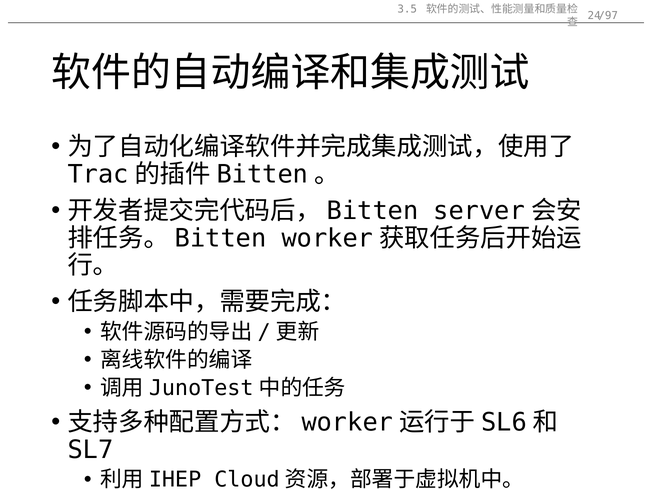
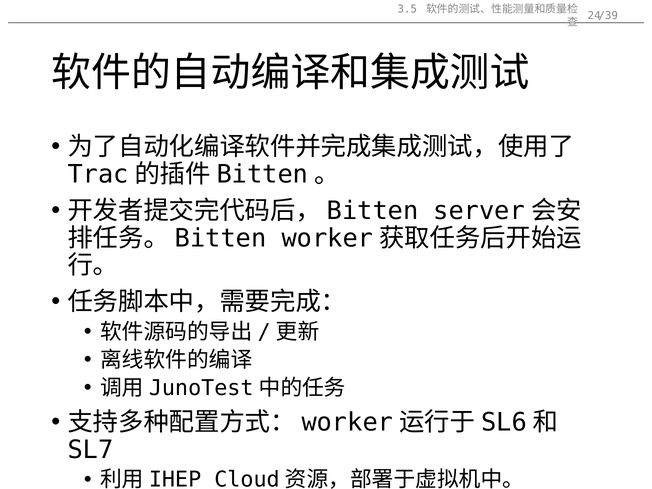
/97: /97 -> /39
